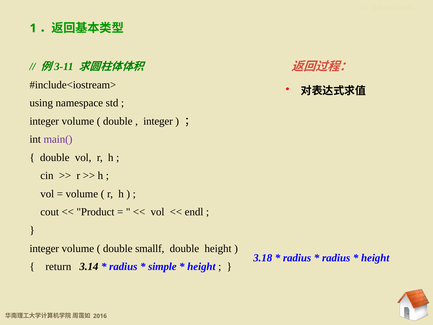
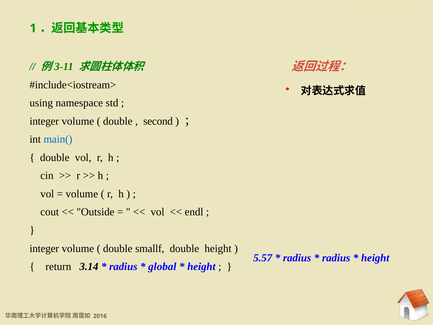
integer at (158, 121): integer -> second
main( colour: purple -> blue
Product: Product -> Outside
3.18: 3.18 -> 5.57
simple: simple -> global
